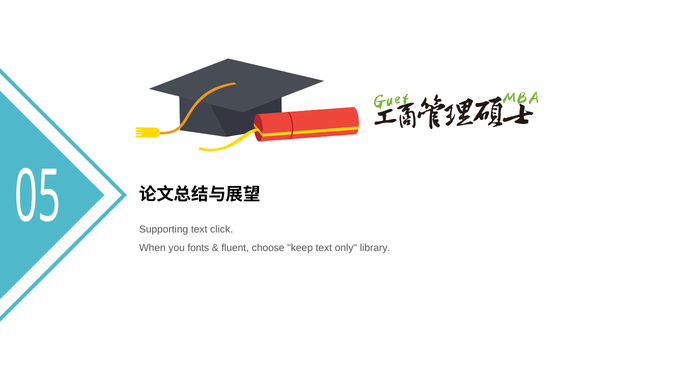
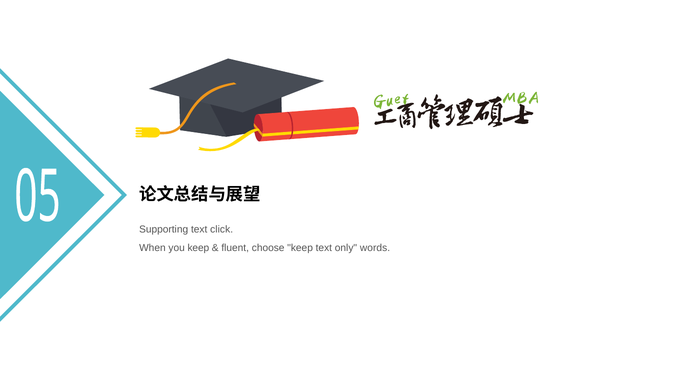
you fonts: fonts -> keep
library: library -> words
